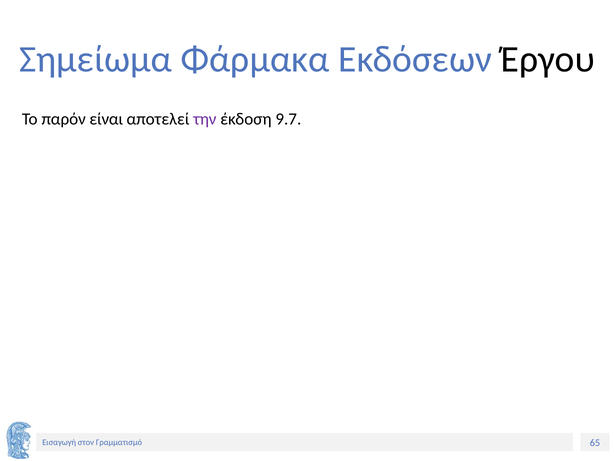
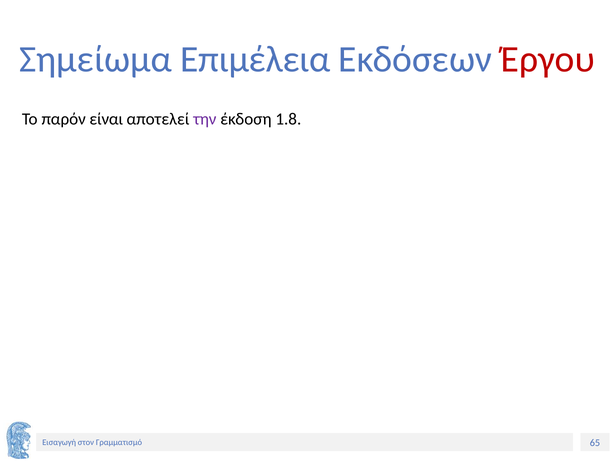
Φάρμακα: Φάρμακα -> Επιμέλεια
Έργου colour: black -> red
9.7: 9.7 -> 1.8
